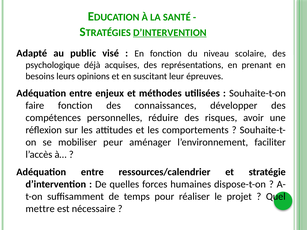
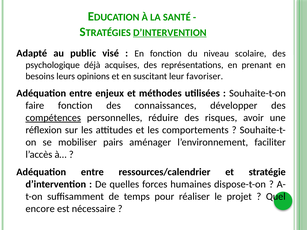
épreuves: épreuves -> favoriser
compétences underline: none -> present
peur: peur -> pairs
mettre: mettre -> encore
